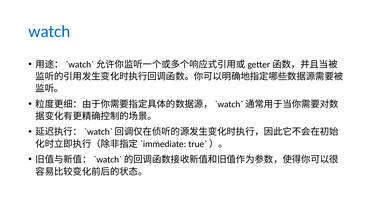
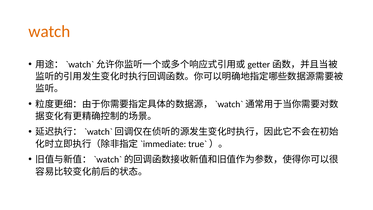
watch colour: blue -> orange
